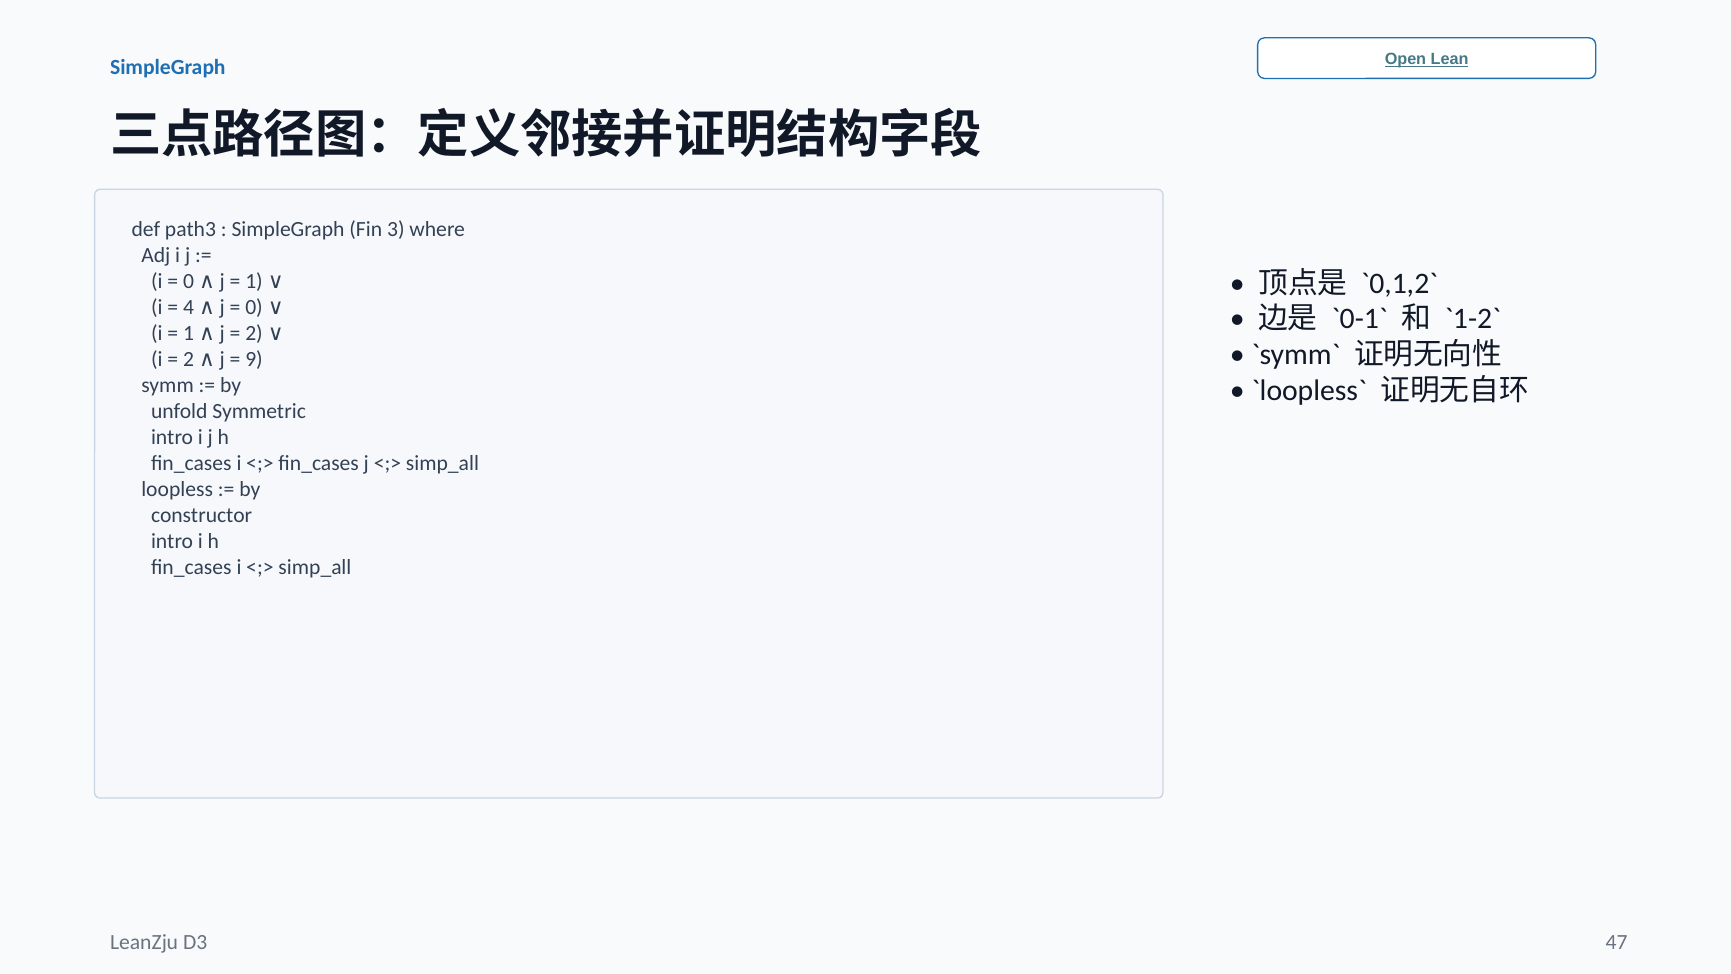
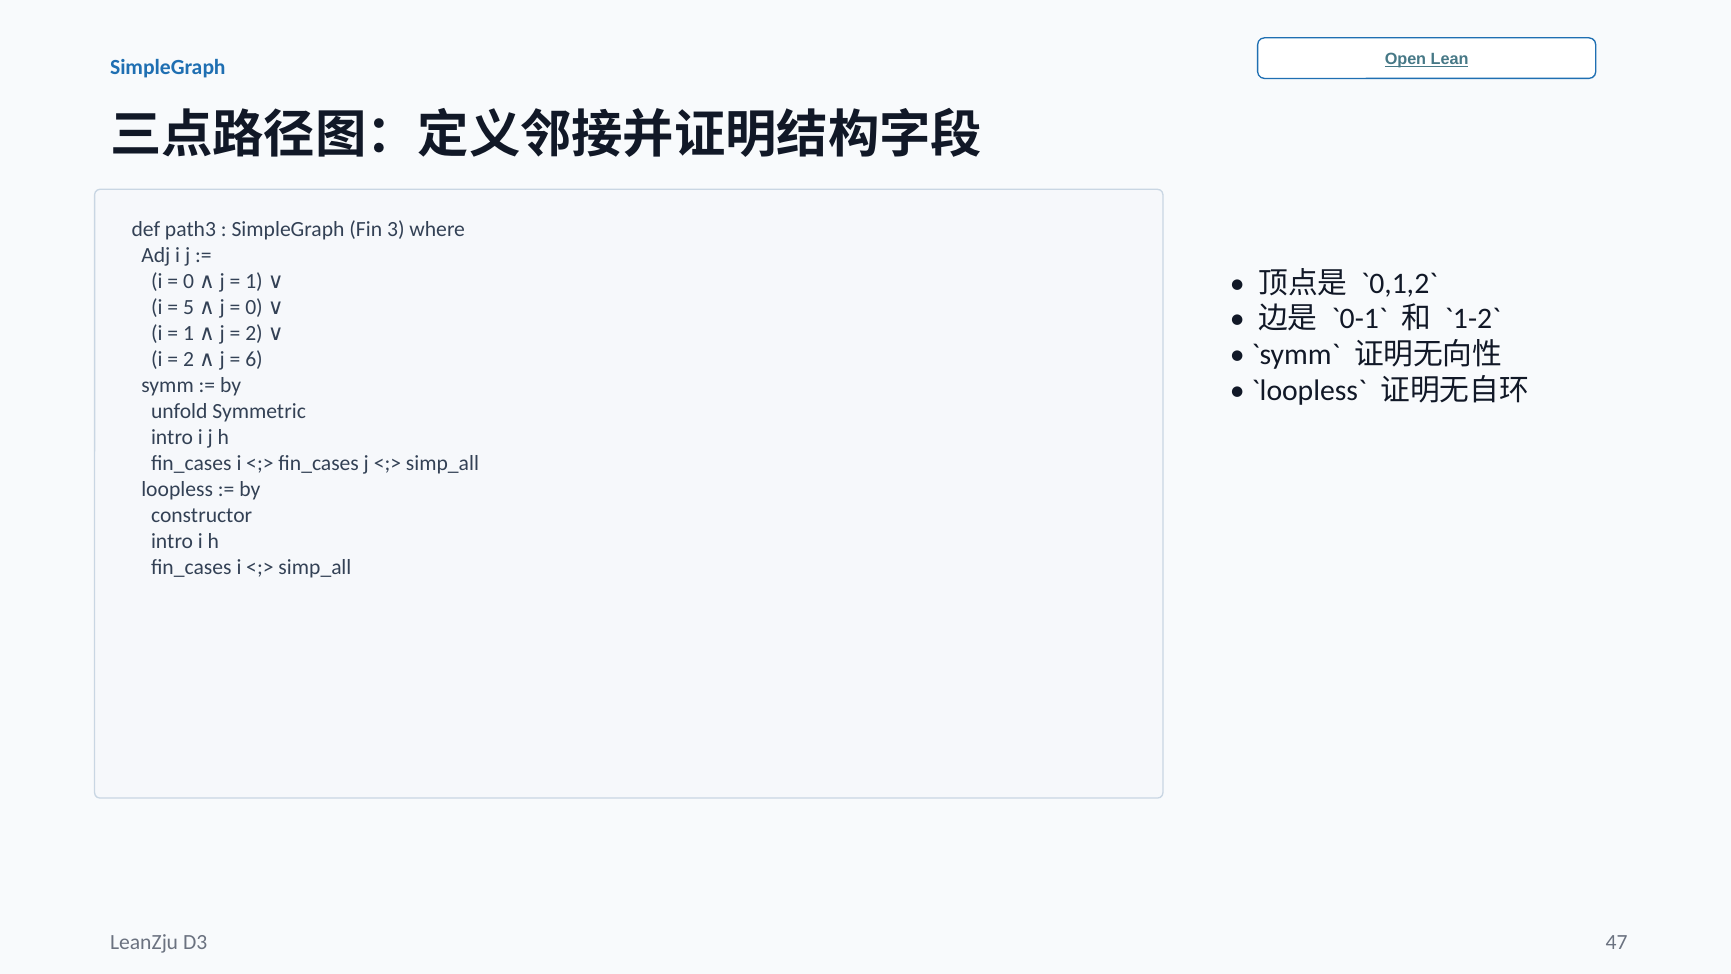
4: 4 -> 5
9: 9 -> 6
